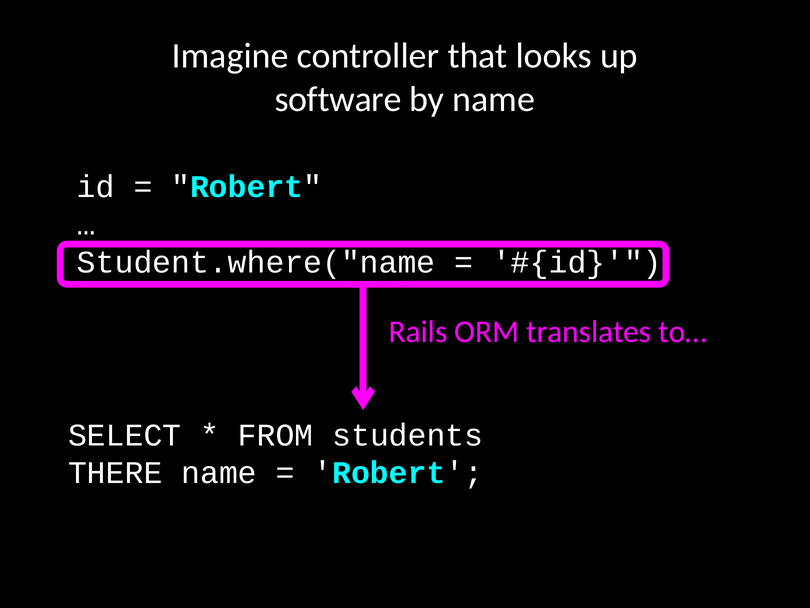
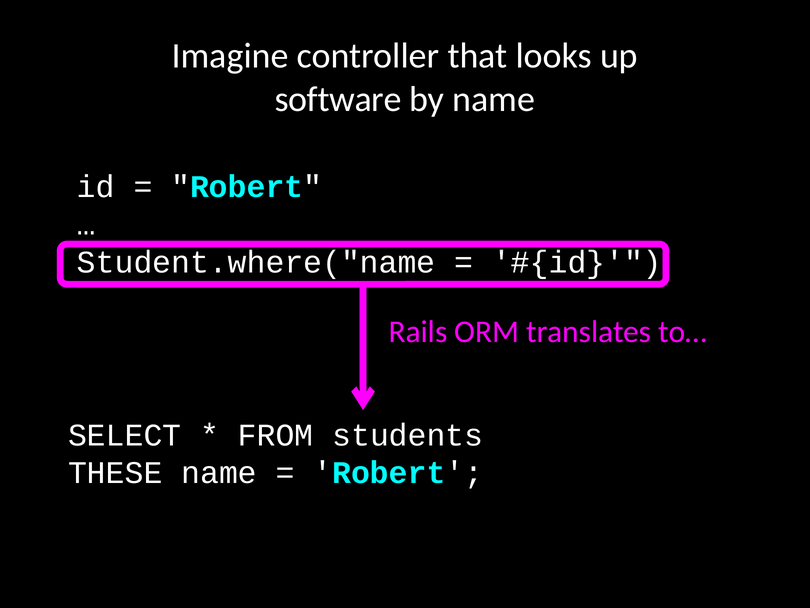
THERE: THERE -> THESE
